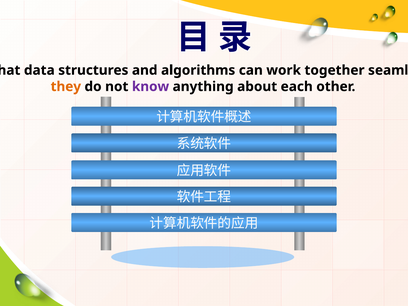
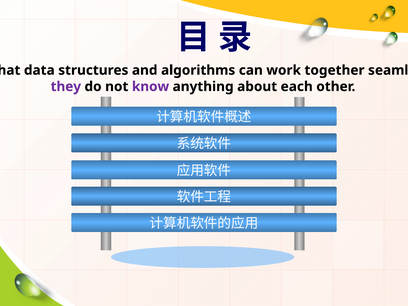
they colour: orange -> purple
